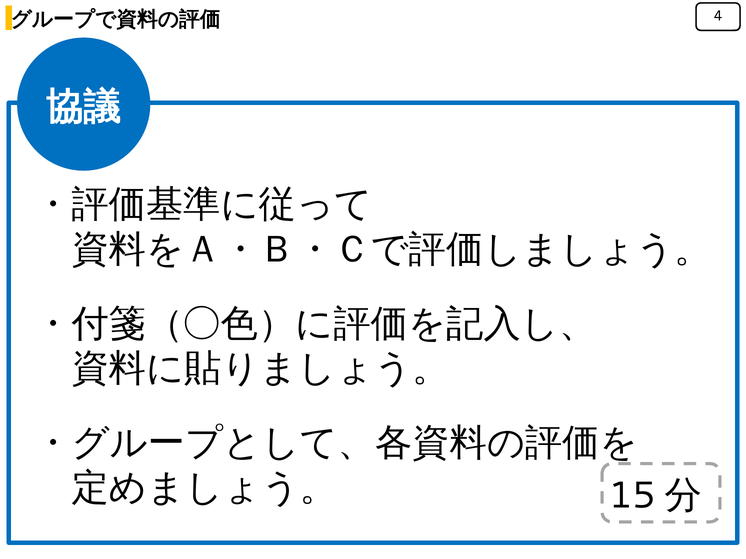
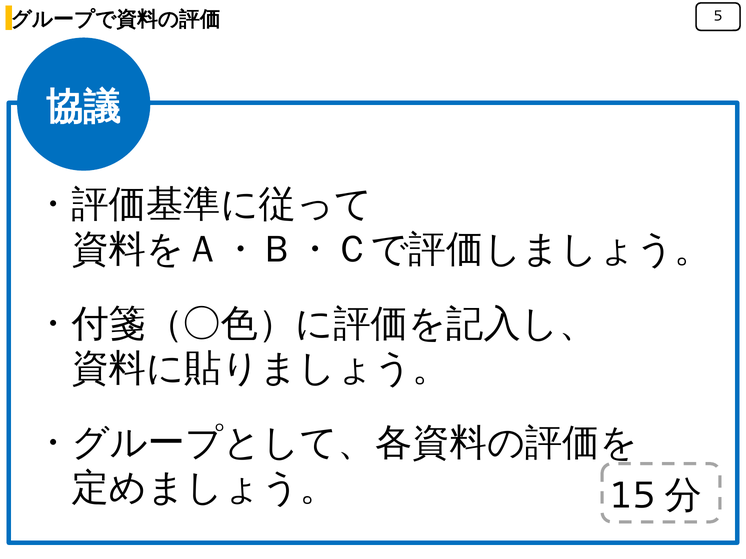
4: 4 -> 5
